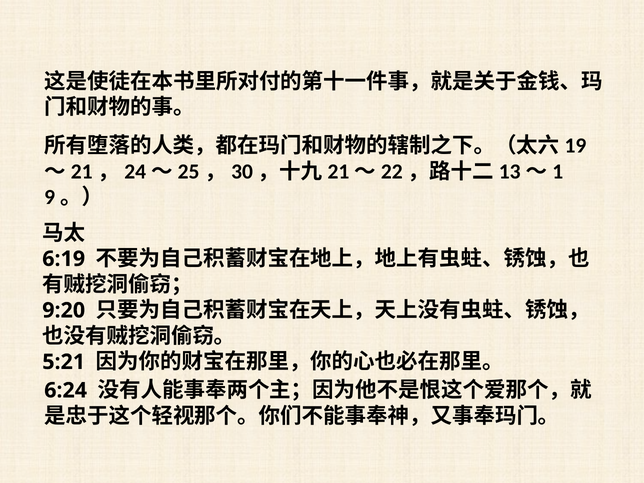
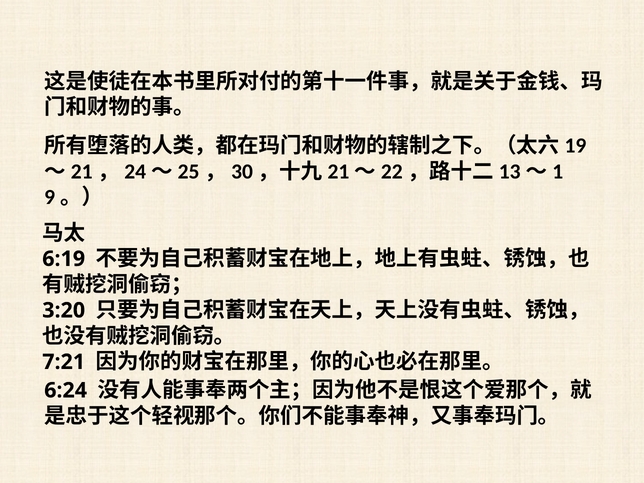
9:20: 9:20 -> 3:20
5:21: 5:21 -> 7:21
